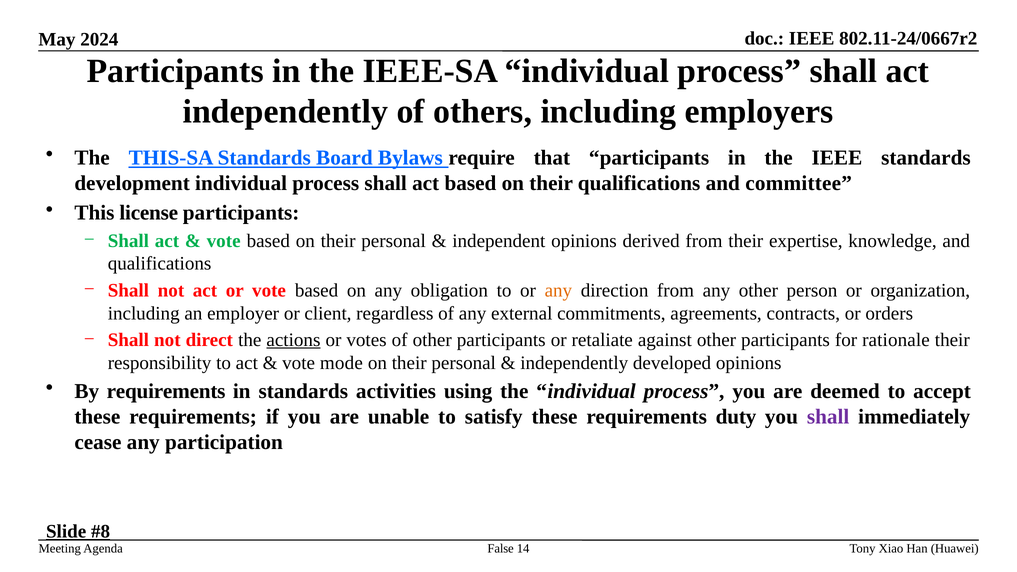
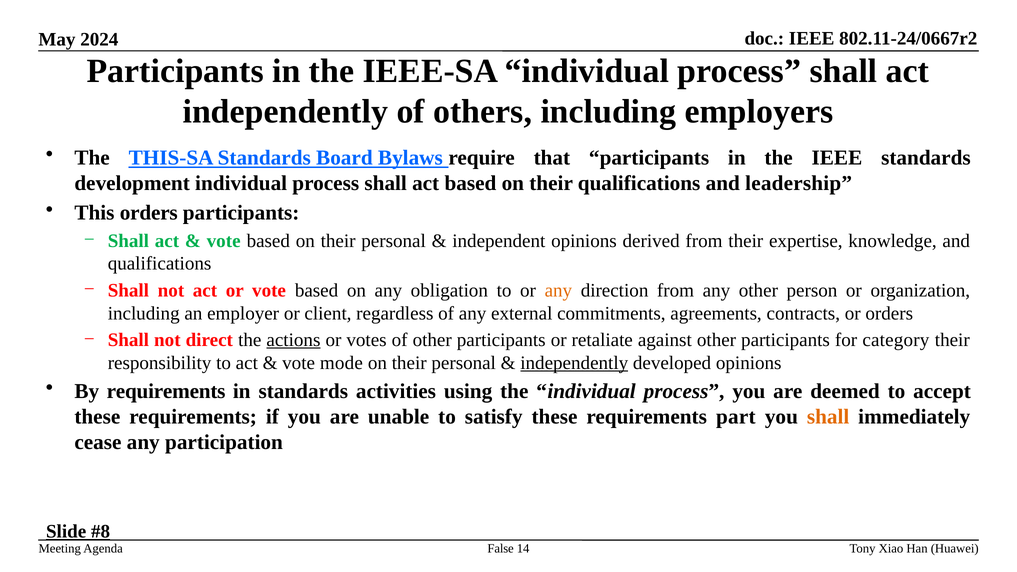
committee: committee -> leadership
This license: license -> orders
rationale: rationale -> category
independently at (574, 363) underline: none -> present
duty: duty -> part
shall at (828, 417) colour: purple -> orange
